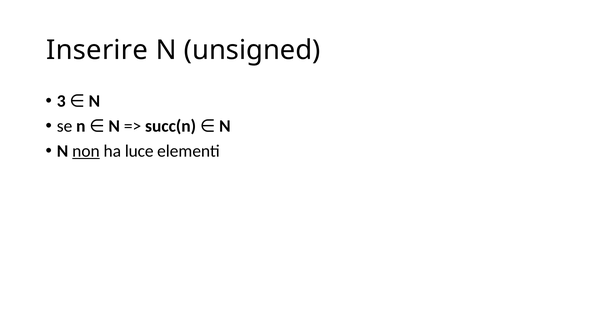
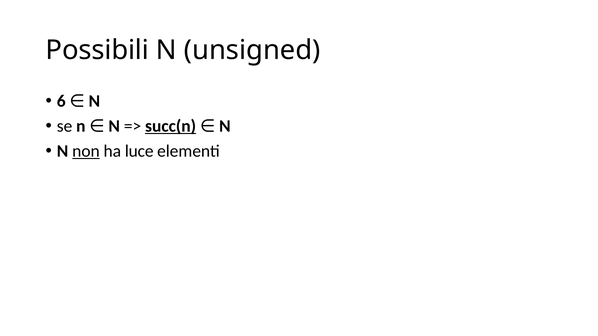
Inserire: Inserire -> Possibili
3: 3 -> 6
succ(n underline: none -> present
